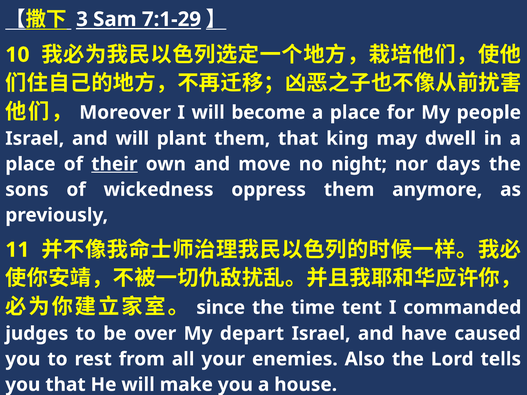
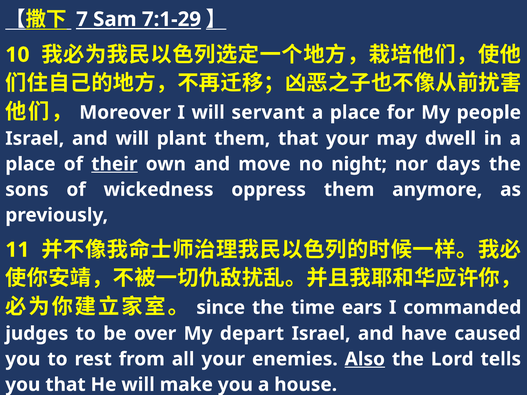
3: 3 -> 7
become: become -> servant
that king: king -> your
tent: tent -> ears
Also underline: none -> present
